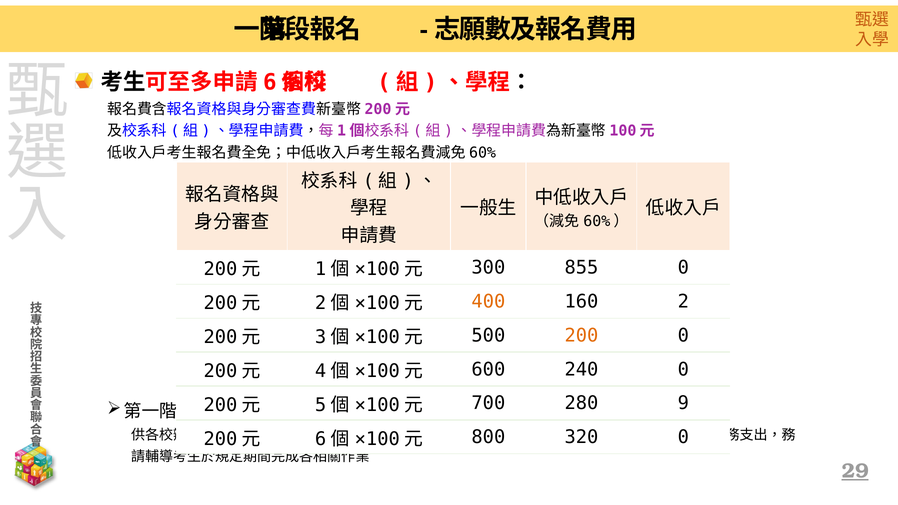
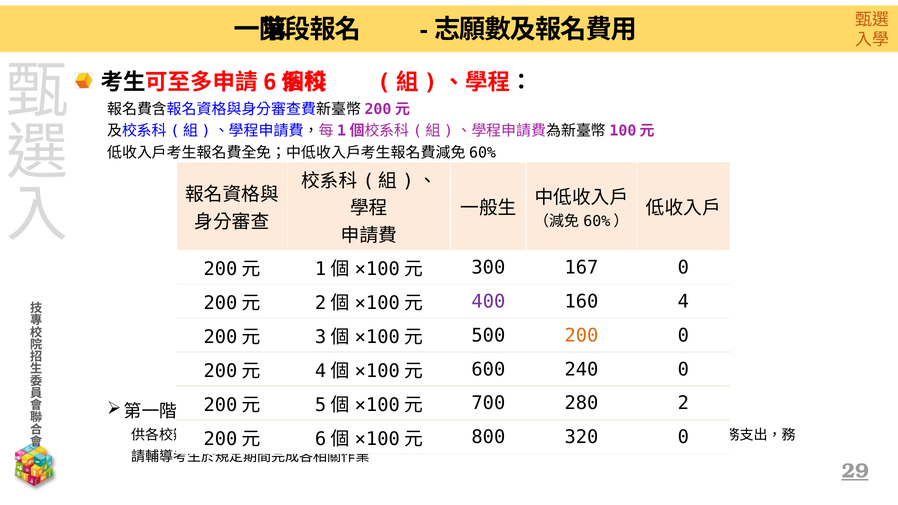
855: 855 -> 167
400 colour: orange -> purple
2: 2 -> 4
9: 9 -> 2
